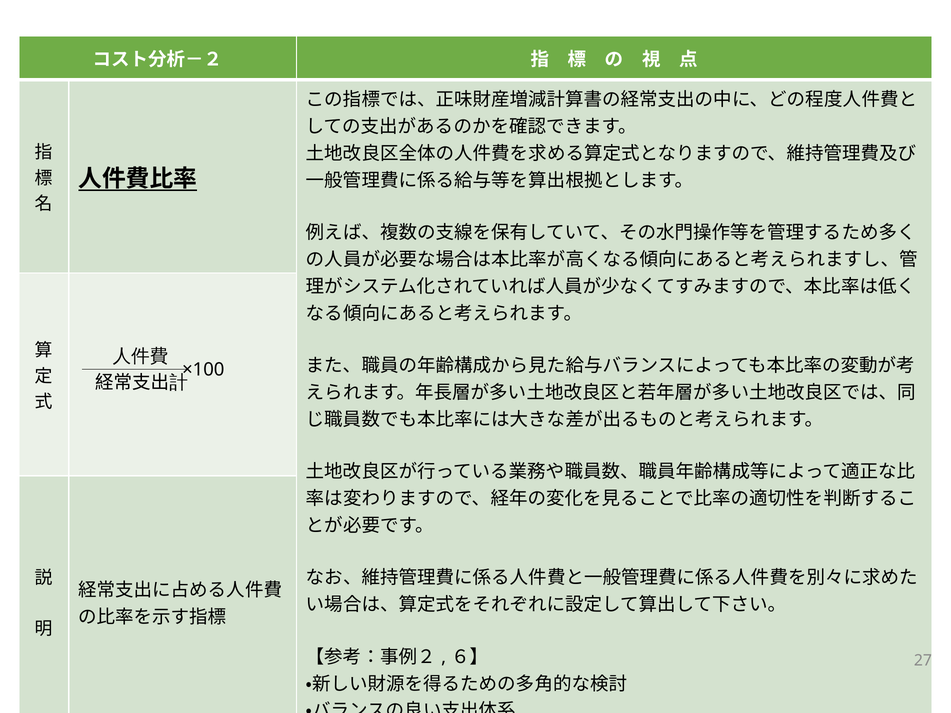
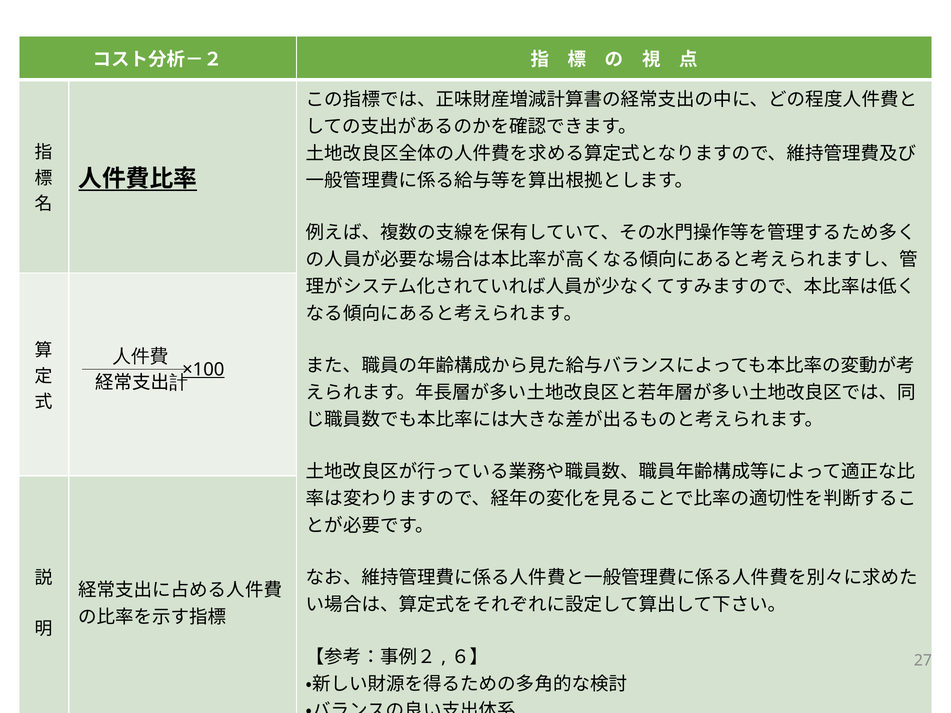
×100 underline: none -> present
